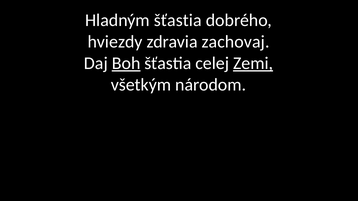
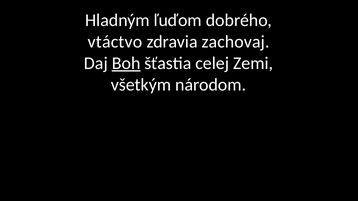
Hladným šťastia: šťastia -> ľuďom
hviezdy: hviezdy -> vtáctvo
Zemi underline: present -> none
